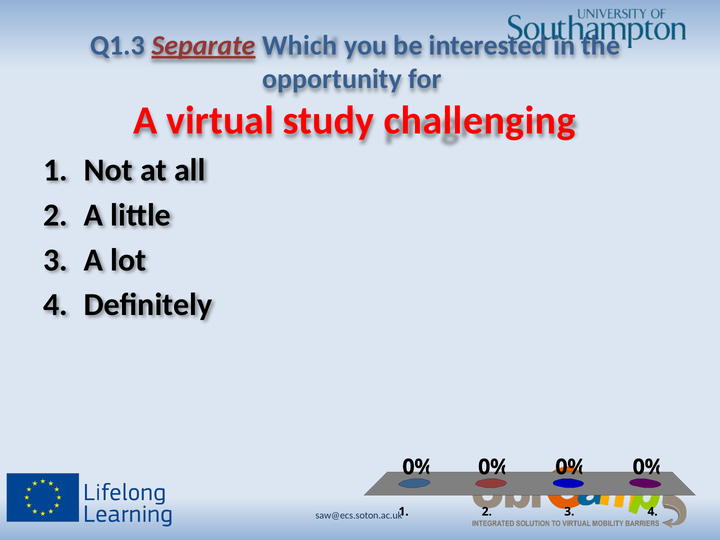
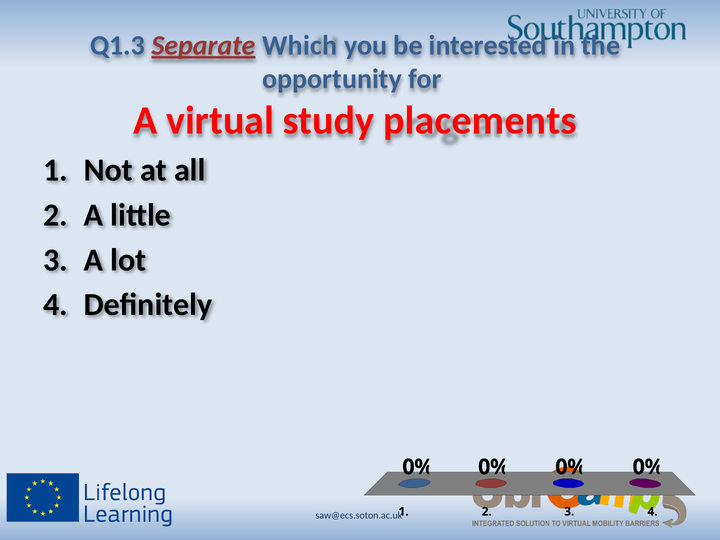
challenging: challenging -> placements
